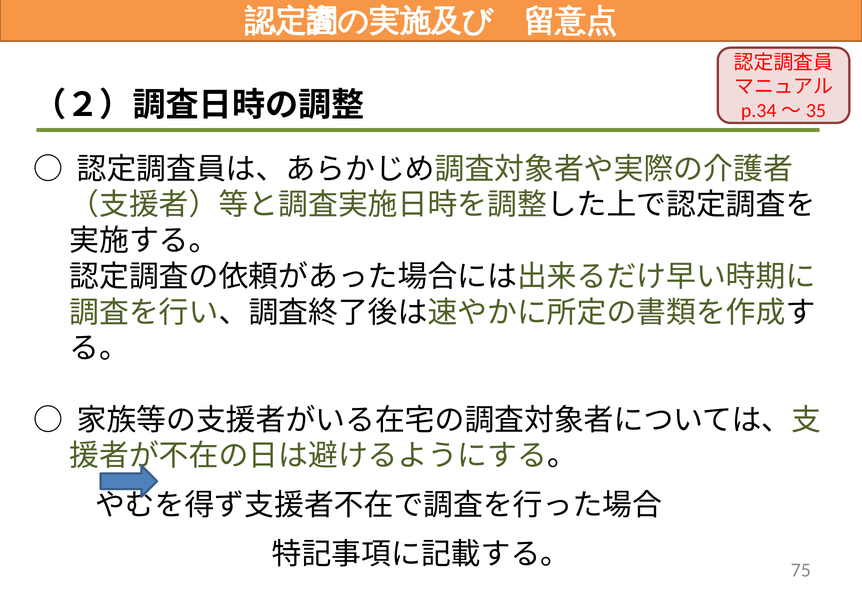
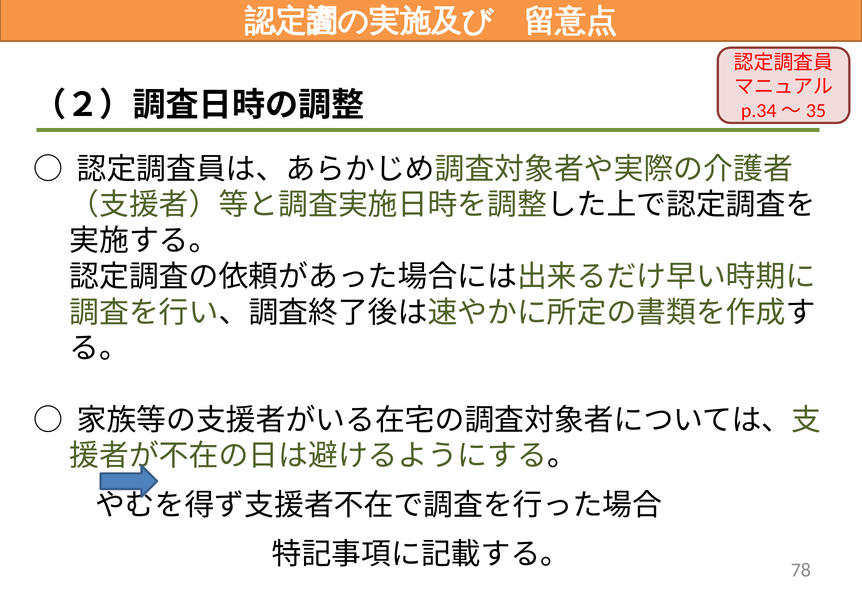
75: 75 -> 78
